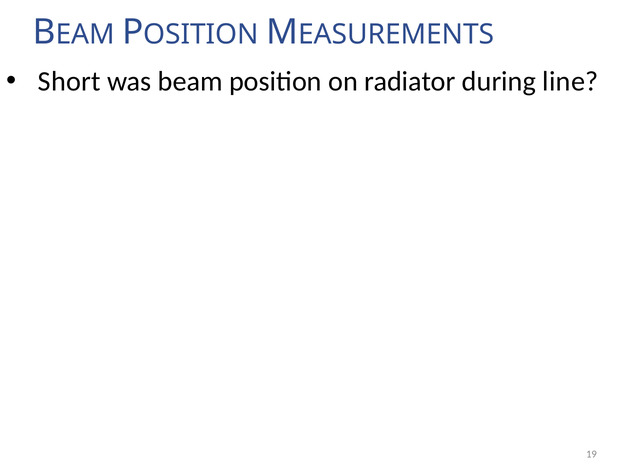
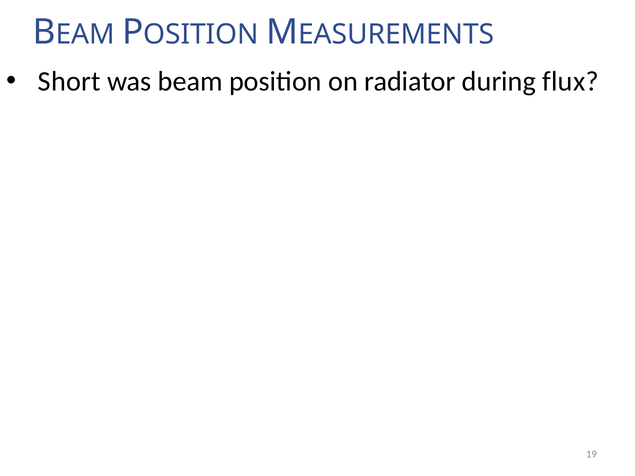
line: line -> flux
